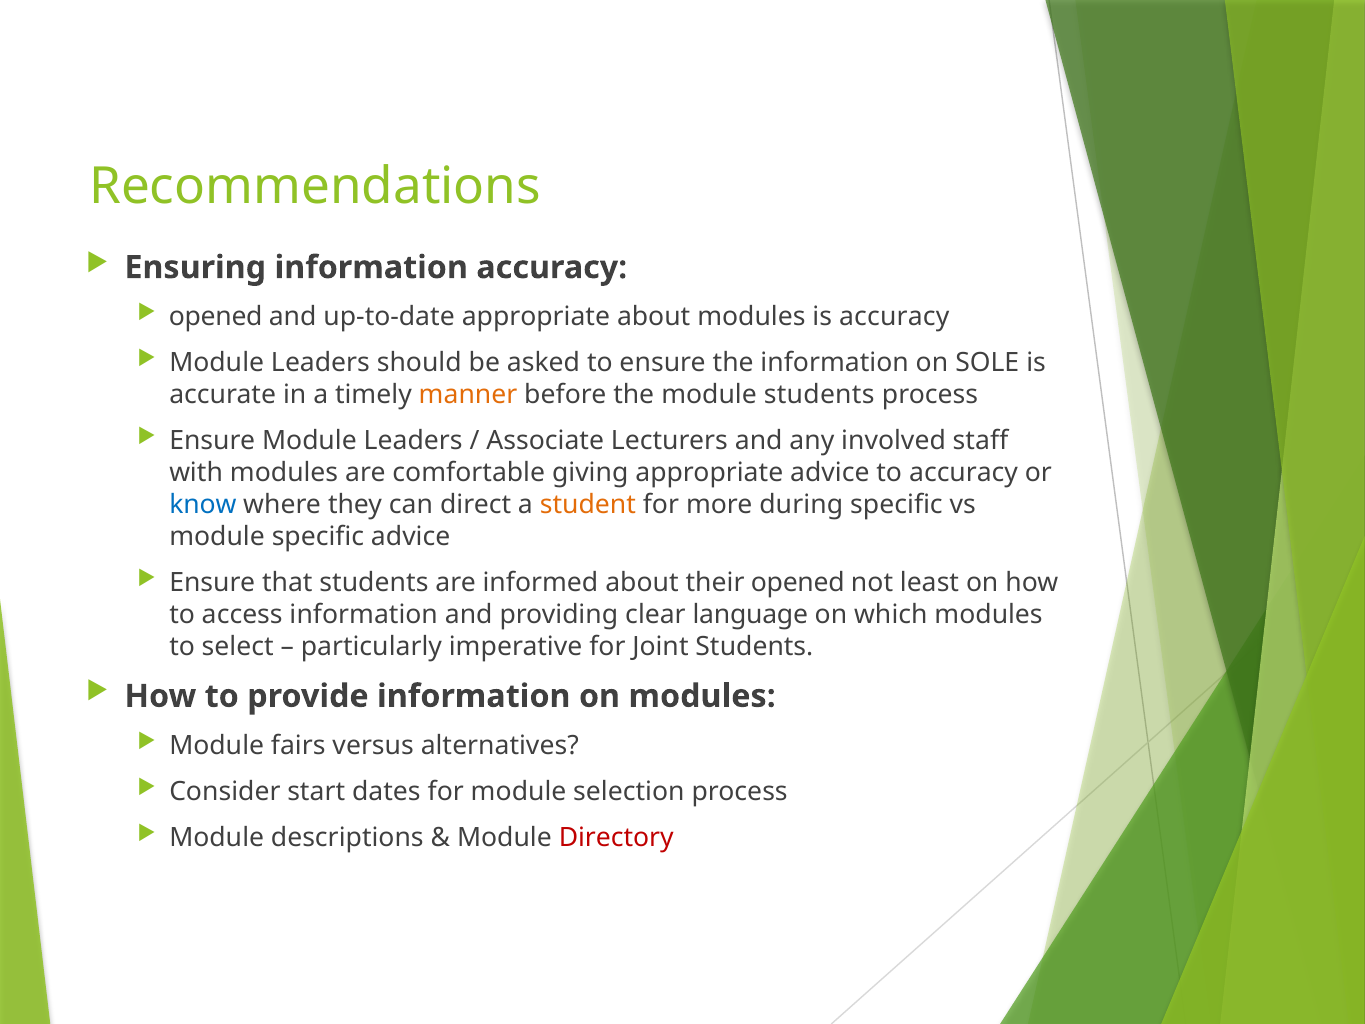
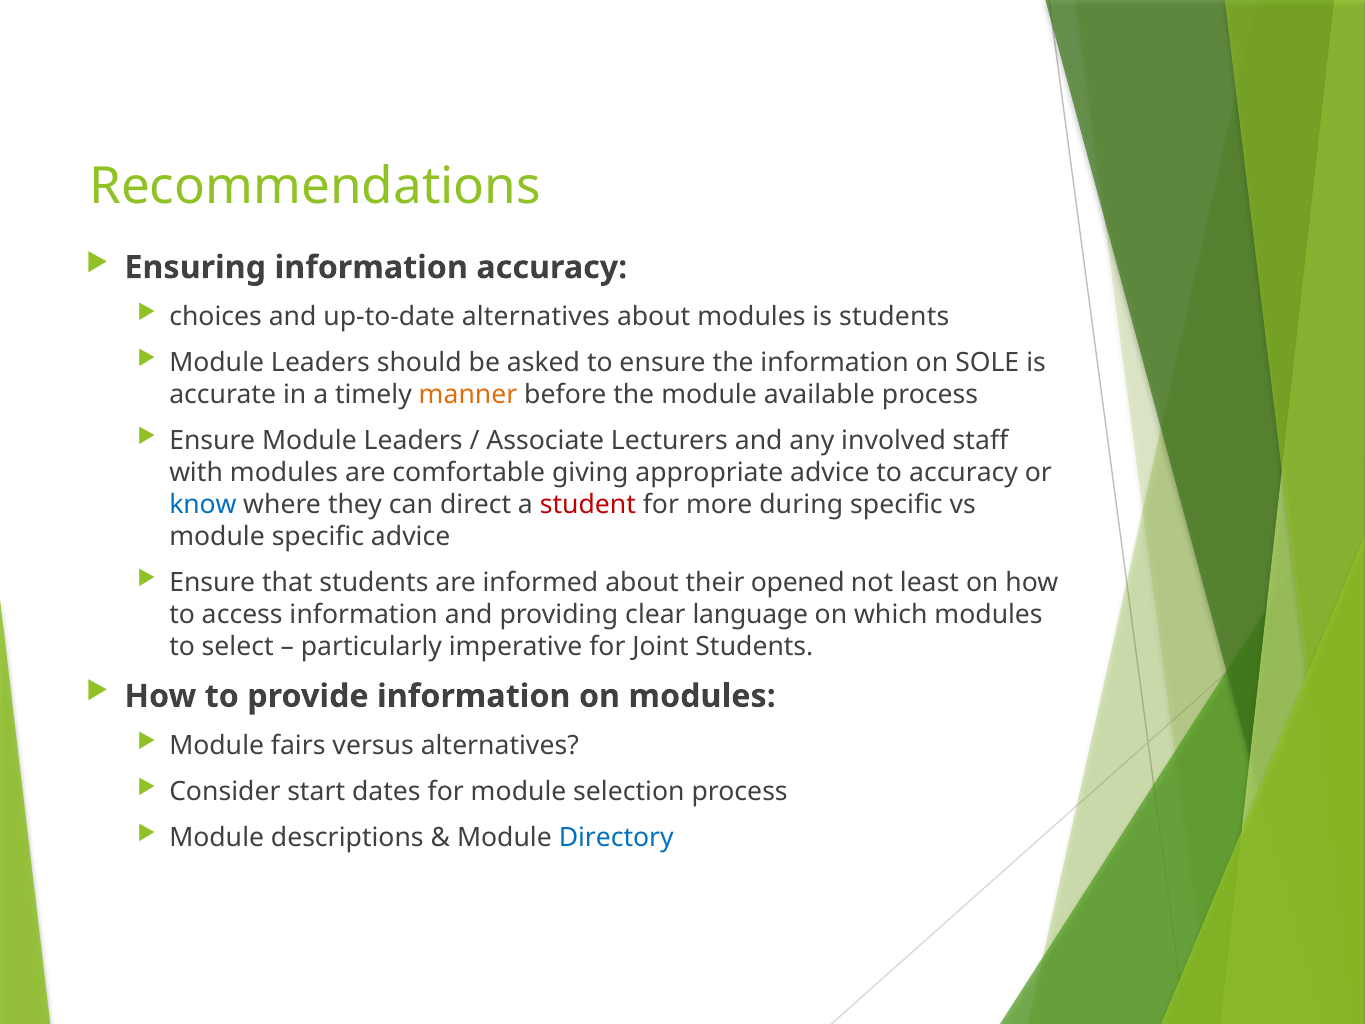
opened at (216, 317): opened -> choices
up-to-date appropriate: appropriate -> alternatives
is accuracy: accuracy -> students
module students: students -> available
student colour: orange -> red
Directory colour: red -> blue
